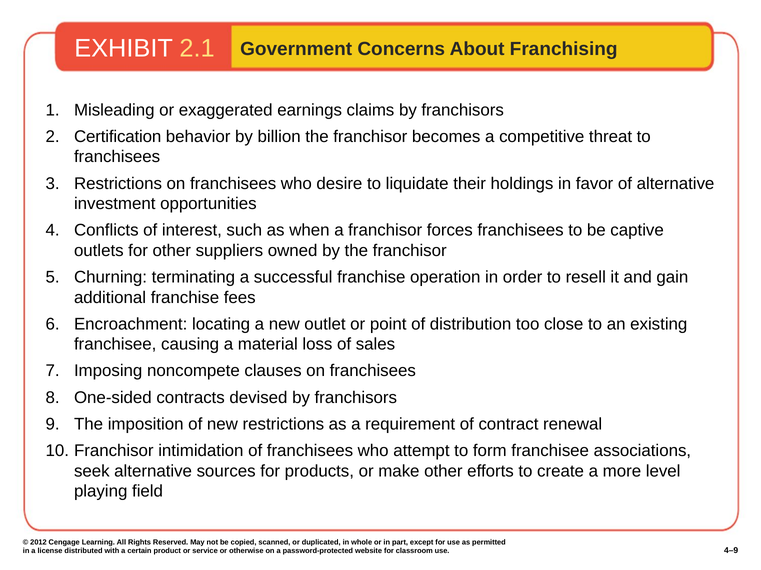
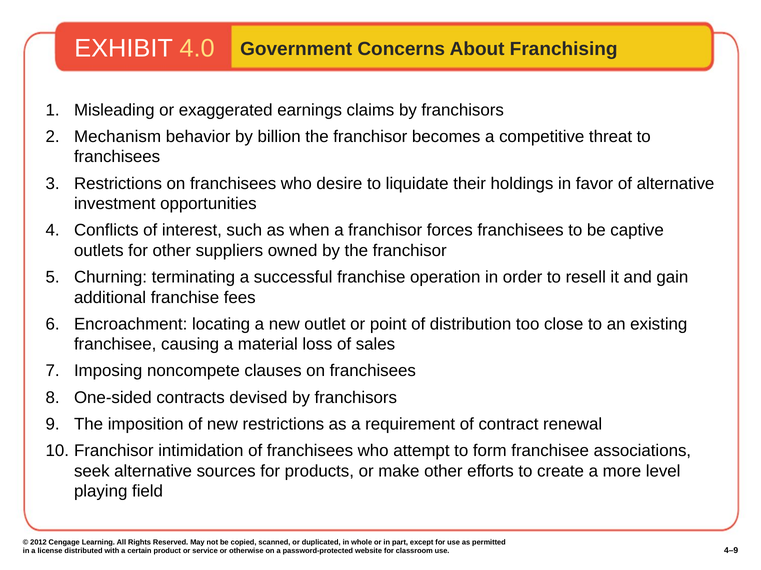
2.1: 2.1 -> 4.0
Certification: Certification -> Mechanism
